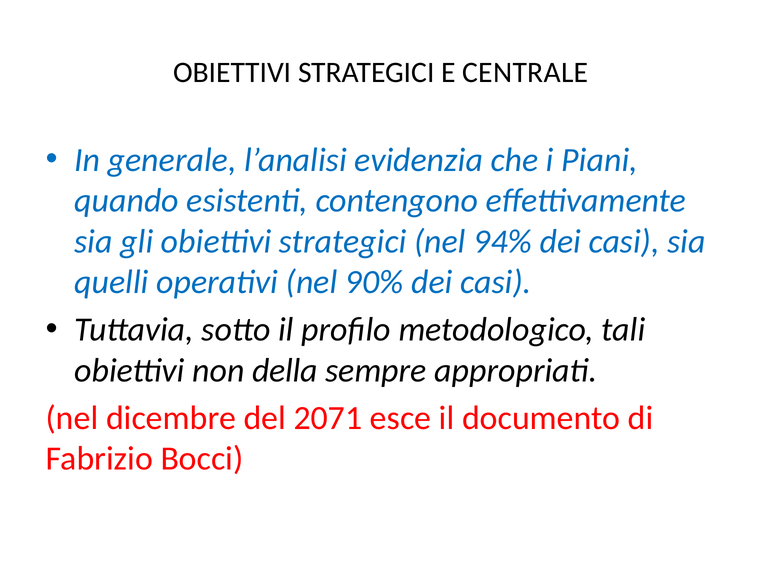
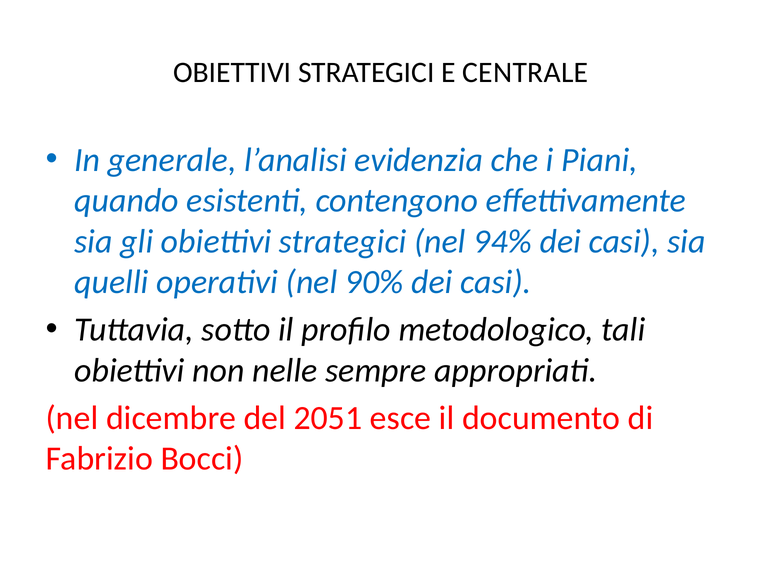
della: della -> nelle
2071: 2071 -> 2051
